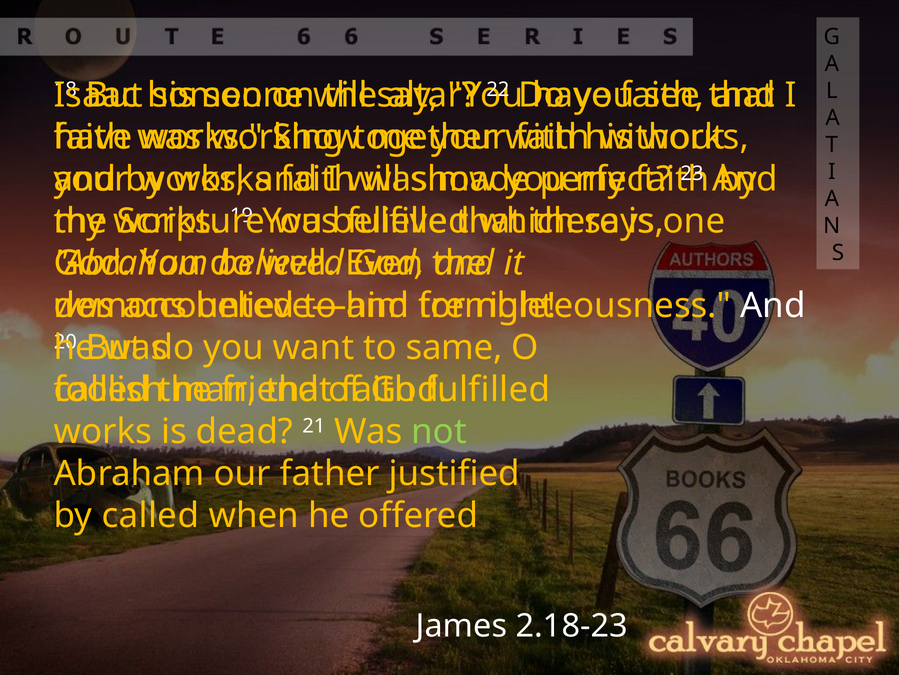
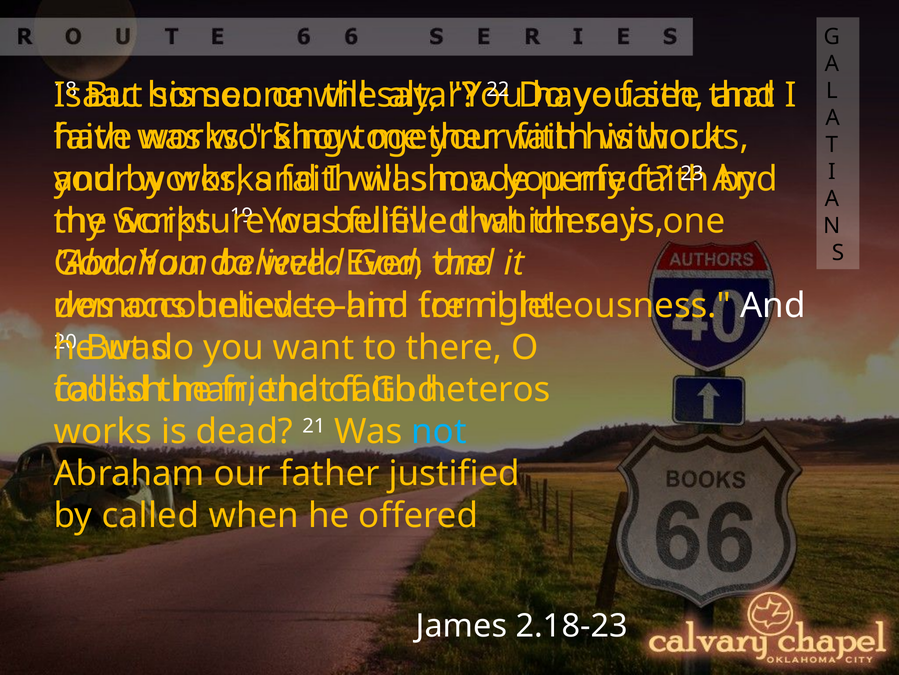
to same: same -> there
fulfilled at (488, 389): fulfilled -> heteros
not colour: light green -> light blue
